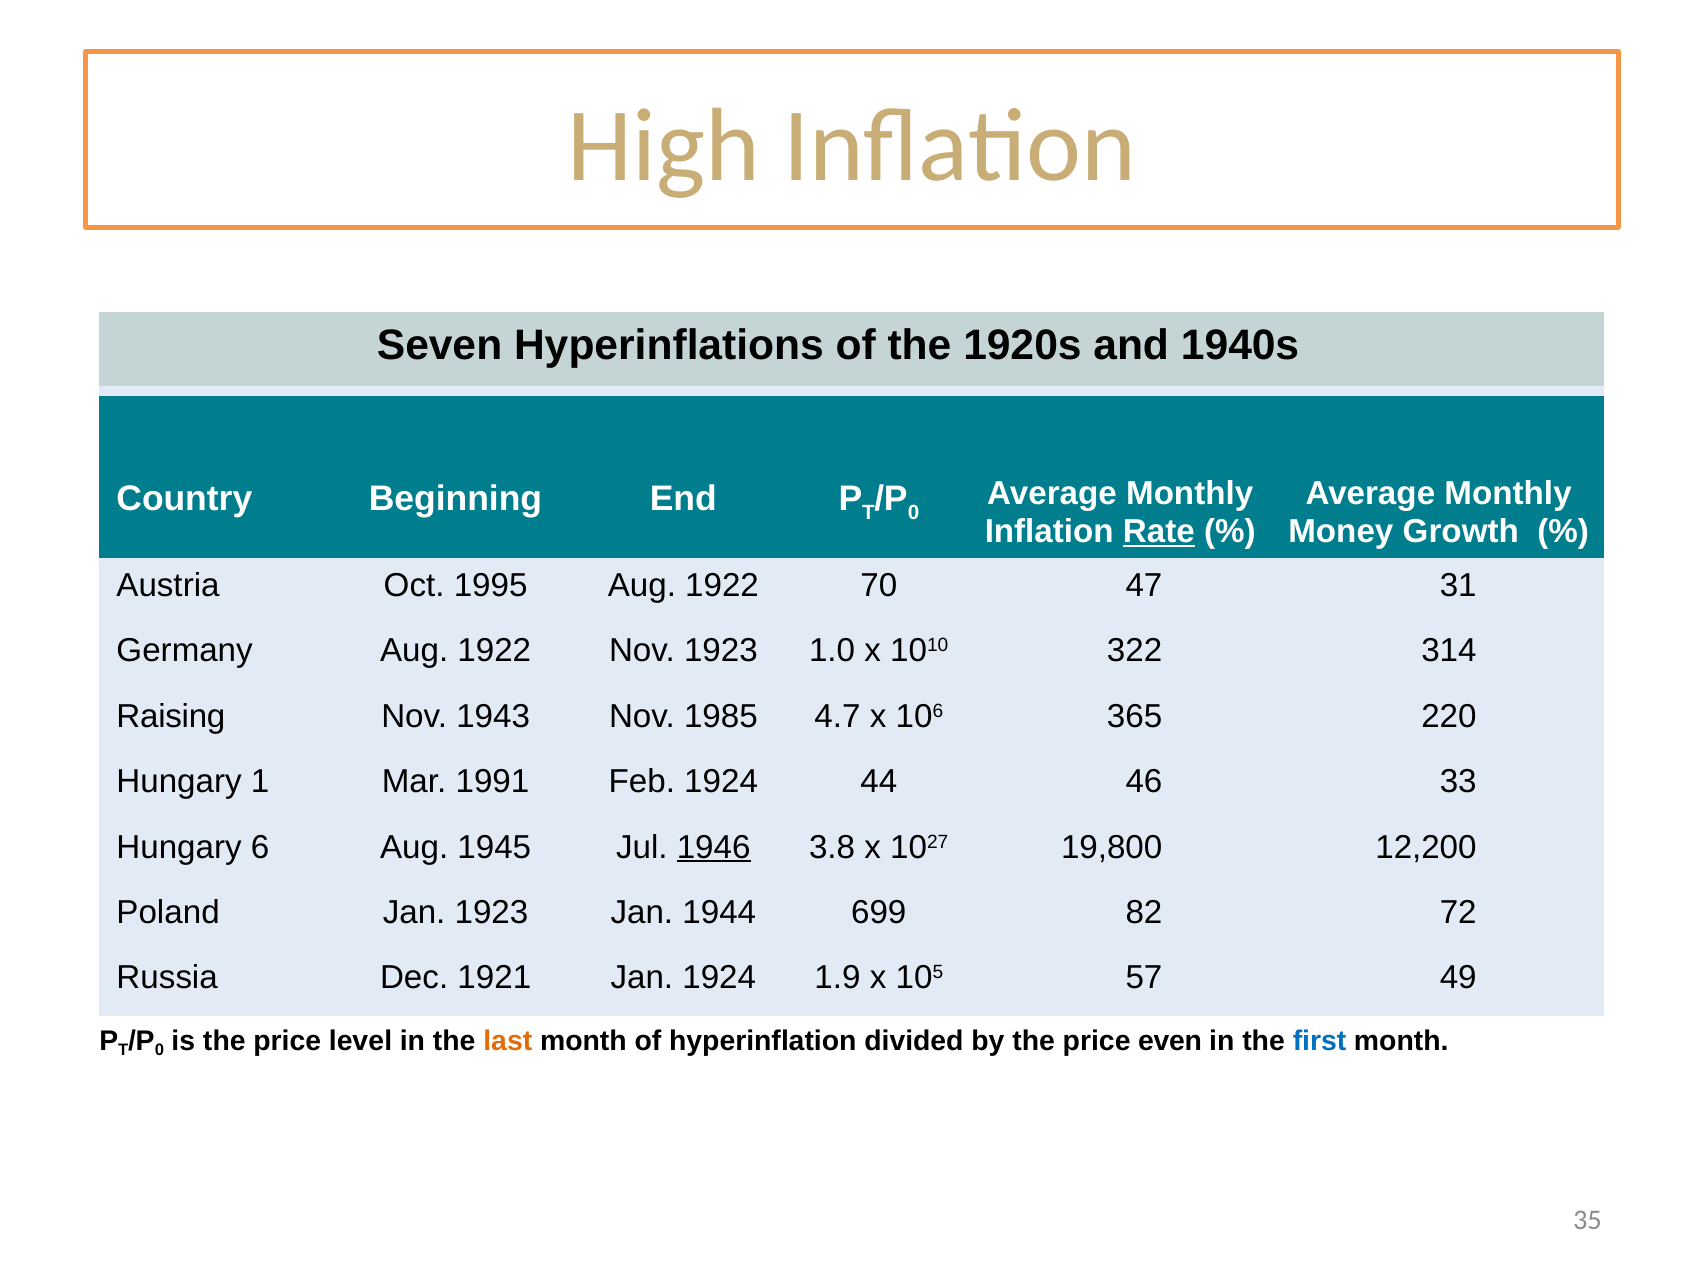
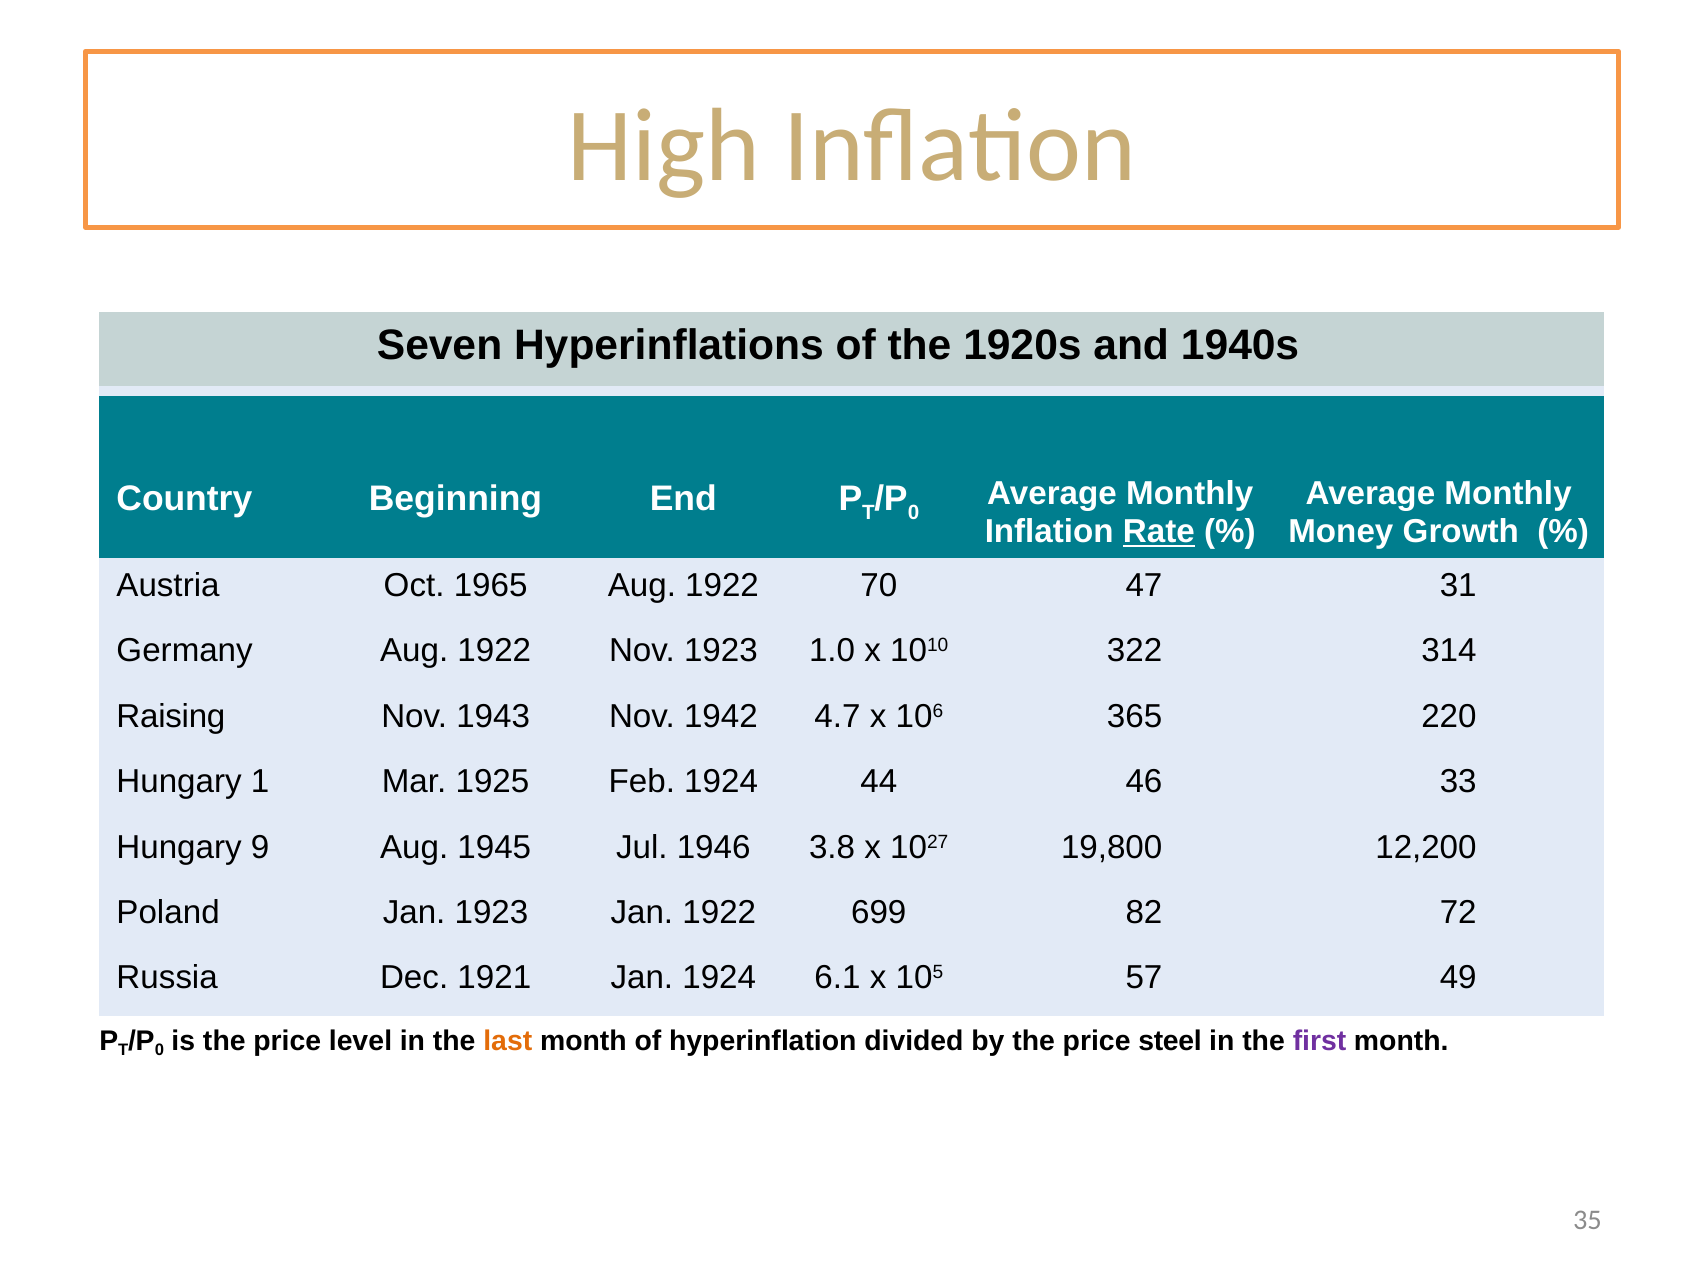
1995: 1995 -> 1965
1985: 1985 -> 1942
1991: 1991 -> 1925
6: 6 -> 9
1946 underline: present -> none
Jan 1944: 1944 -> 1922
1.9: 1.9 -> 6.1
even: even -> steel
first colour: blue -> purple
